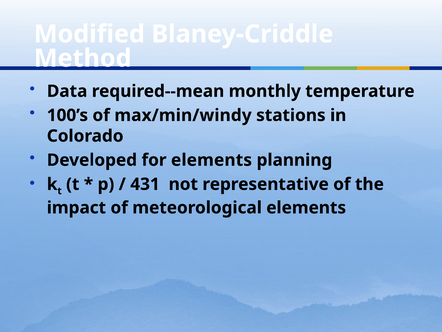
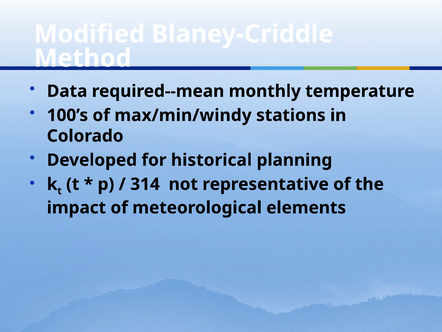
for elements: elements -> historical
431: 431 -> 314
